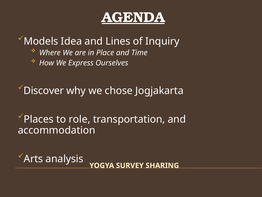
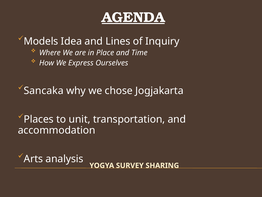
Discover: Discover -> Sancaka
role: role -> unit
